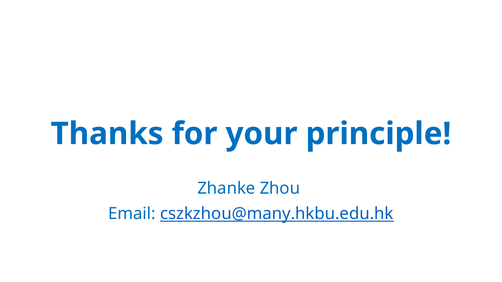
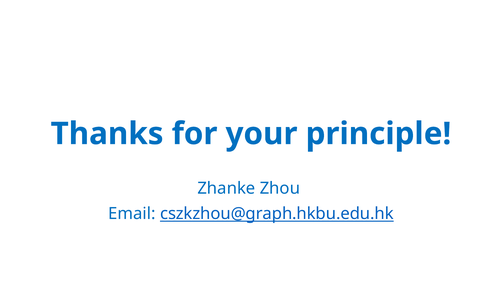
cszkzhou@many.hkbu.edu.hk: cszkzhou@many.hkbu.edu.hk -> cszkzhou@graph.hkbu.edu.hk
